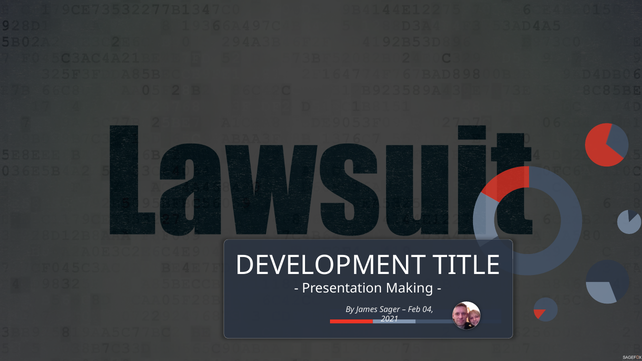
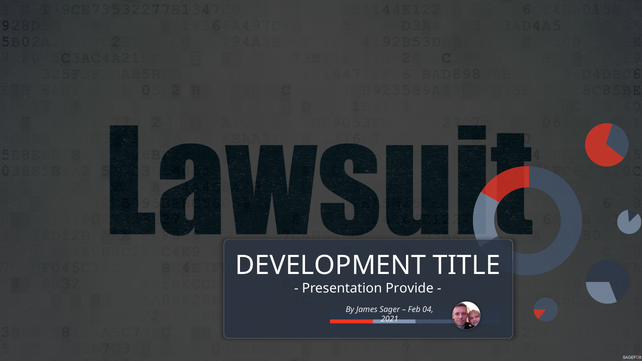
Making: Making -> Provide
